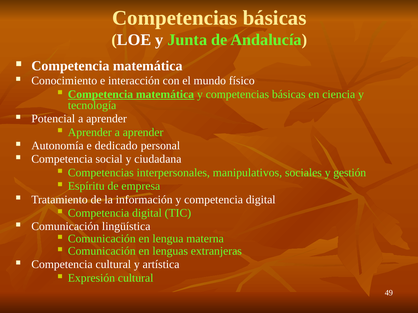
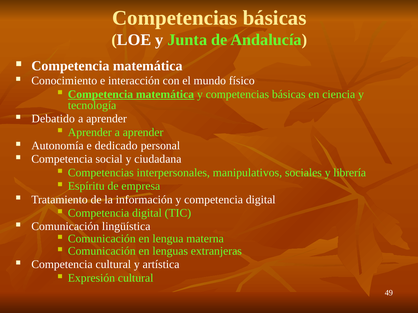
Potencial: Potencial -> Debatido
gestión: gestión -> librería
